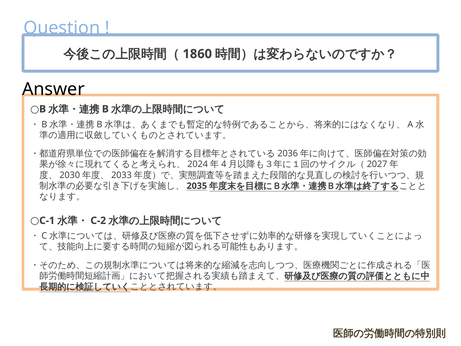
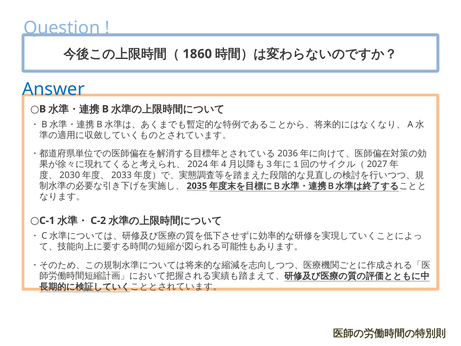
Answer colour: black -> blue
